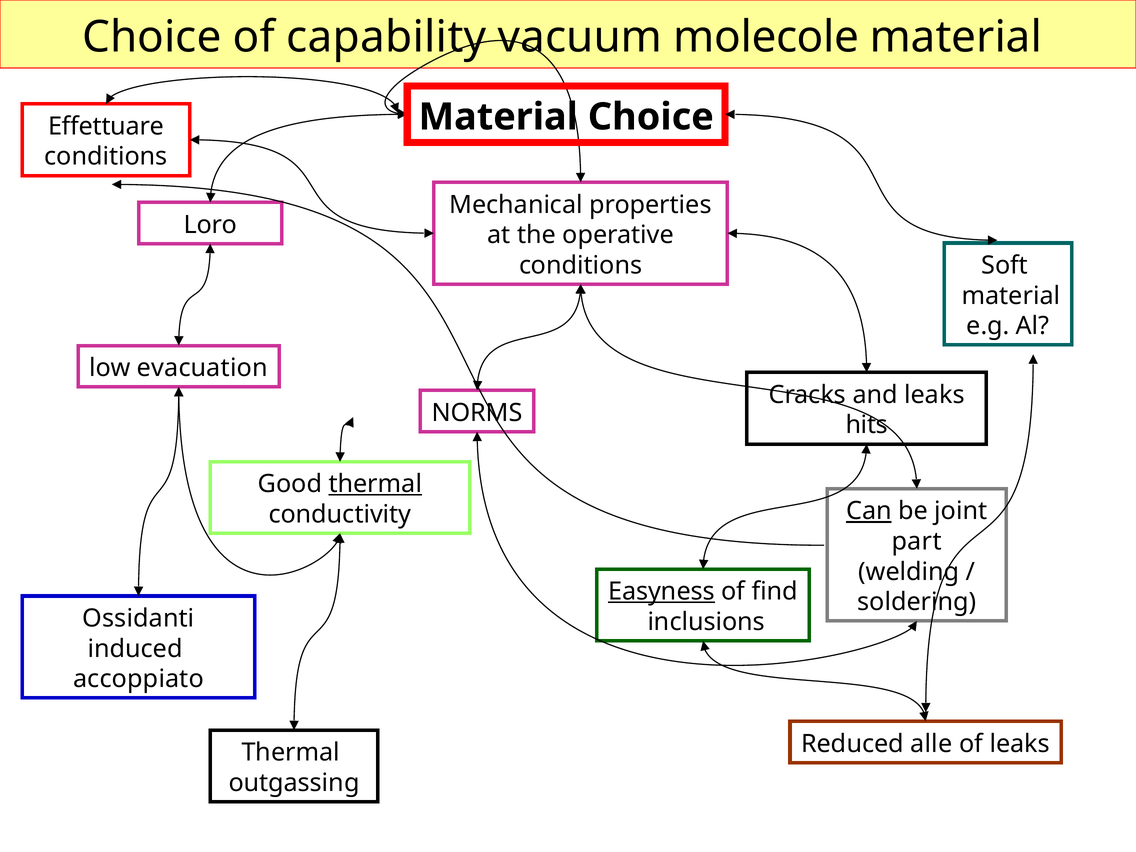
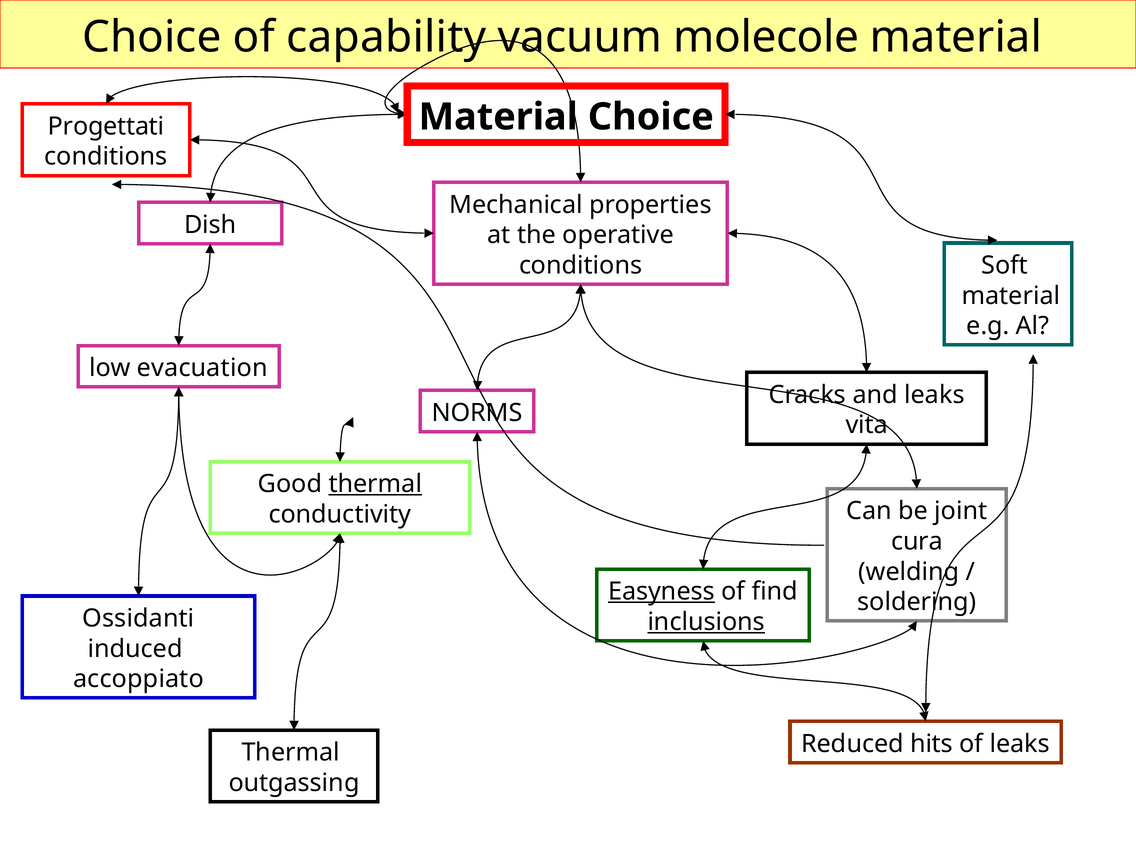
Effettuare: Effettuare -> Progettati
Loro: Loro -> Dish
hits: hits -> vita
Can underline: present -> none
part: part -> cura
inclusions underline: none -> present
alle: alle -> hits
